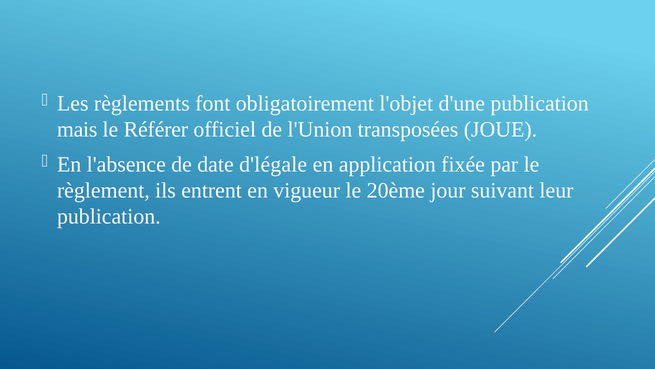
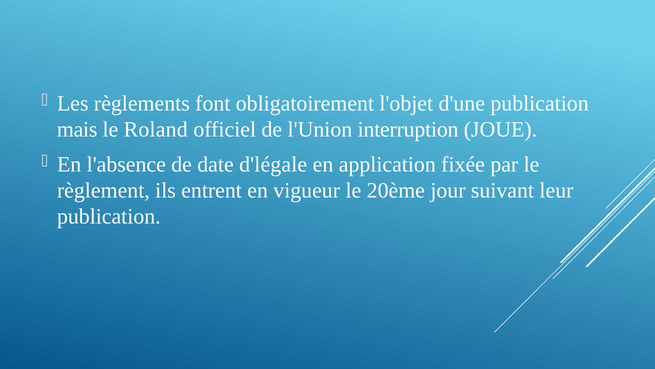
Référer: Référer -> Roland
transposées: transposées -> interruption
